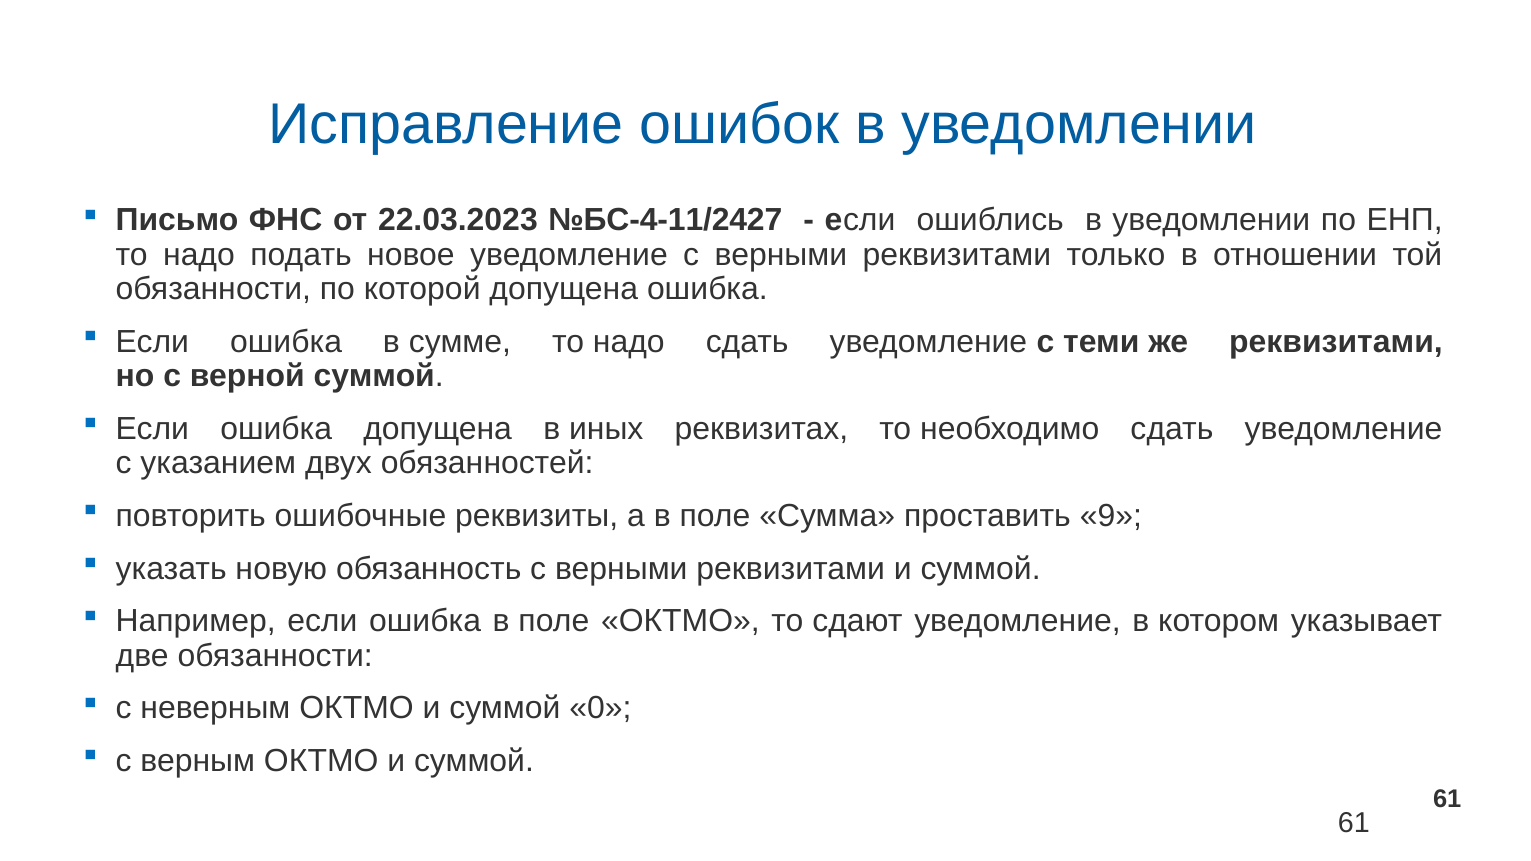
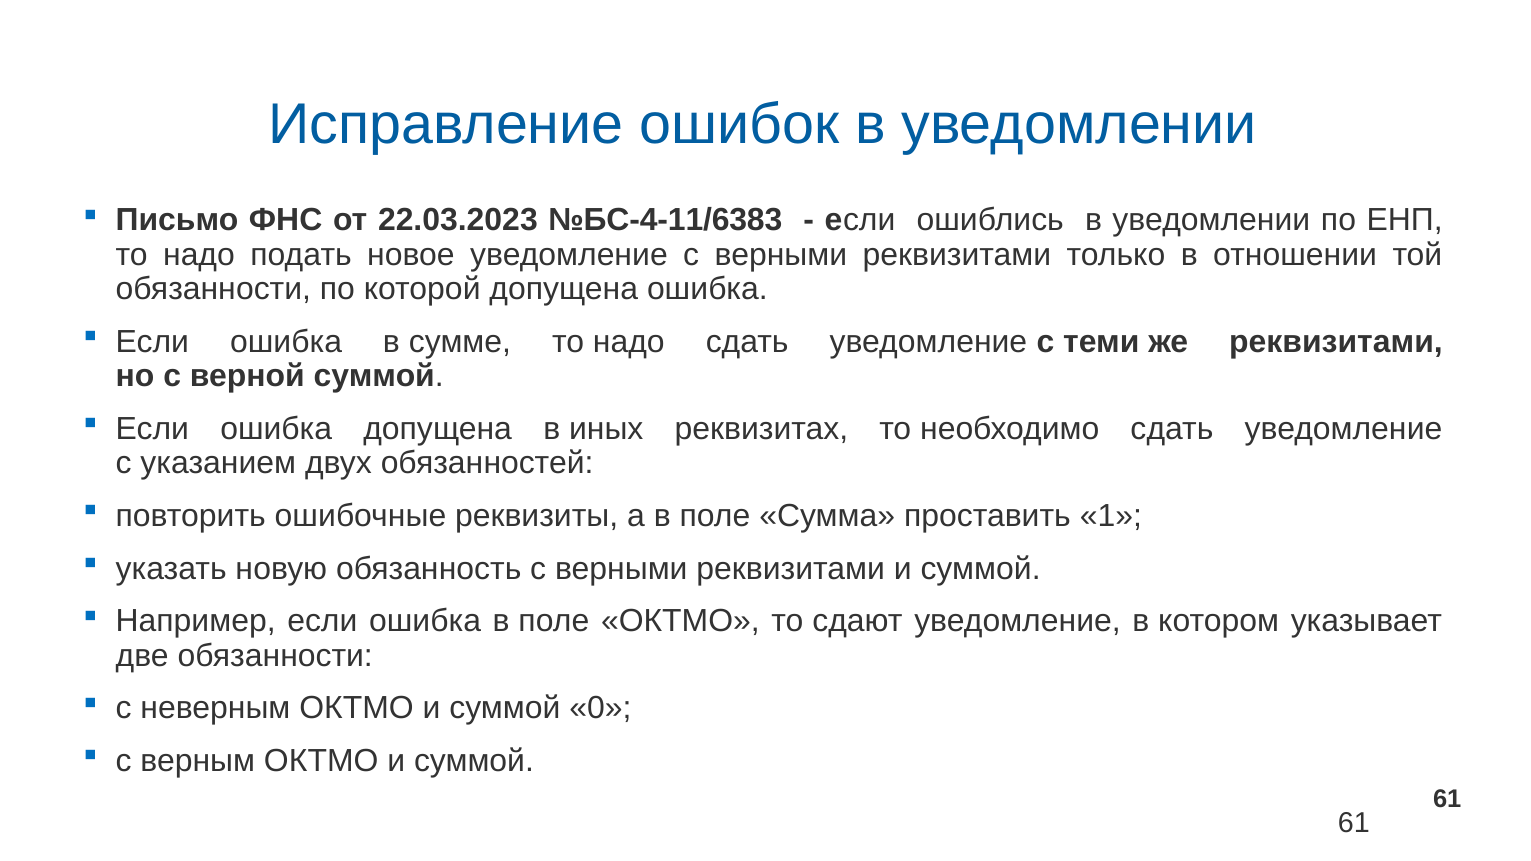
№БС-4-11/2427: №БС-4-11/2427 -> №БС-4-11/6383
9: 9 -> 1
